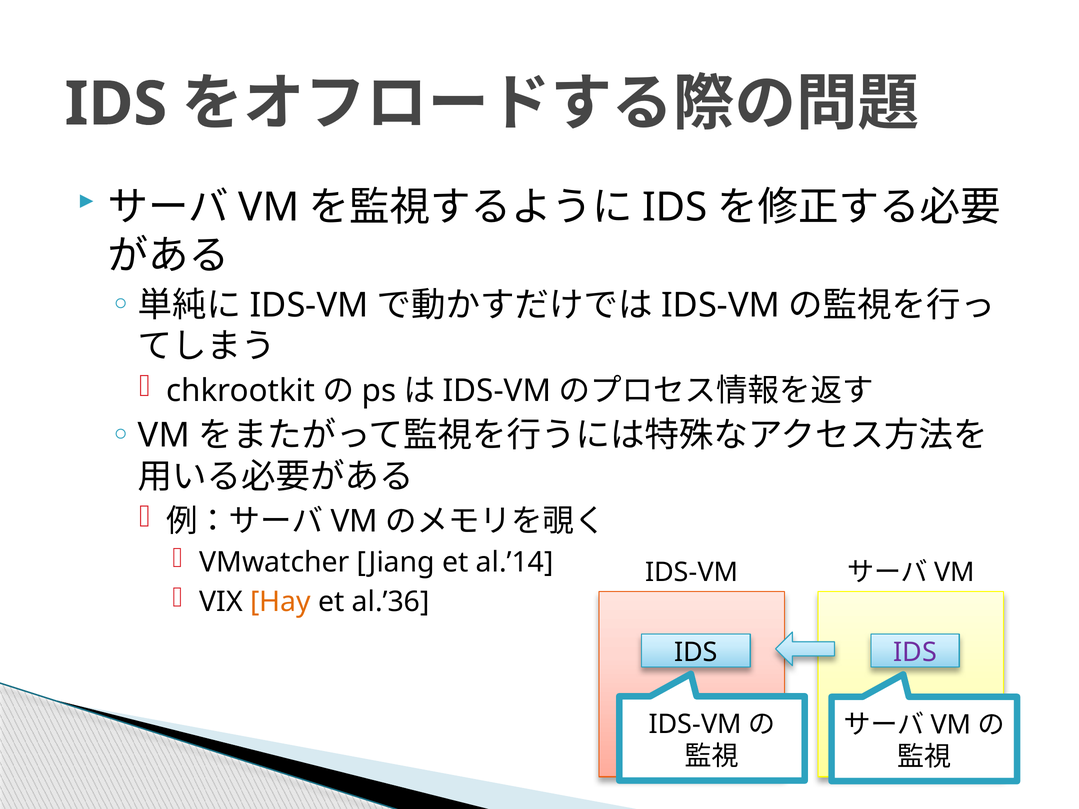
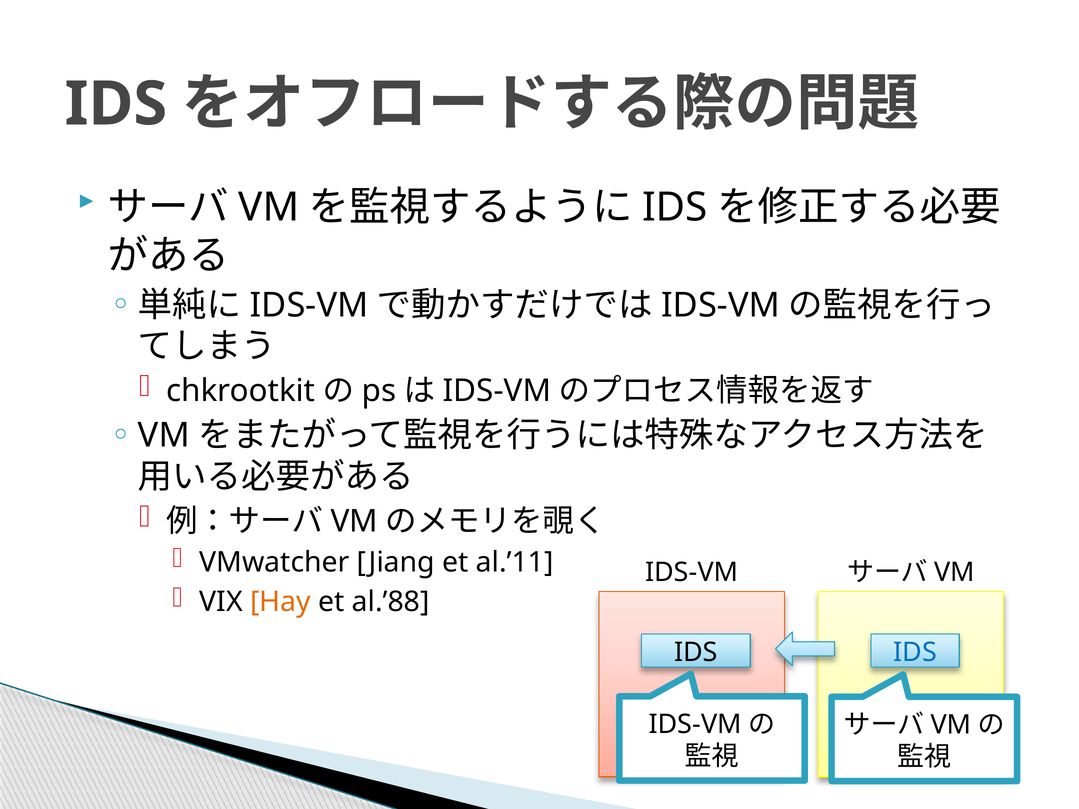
al.’14: al.’14 -> al.’11
al.’36: al.’36 -> al.’88
IDS at (915, 652) colour: purple -> blue
